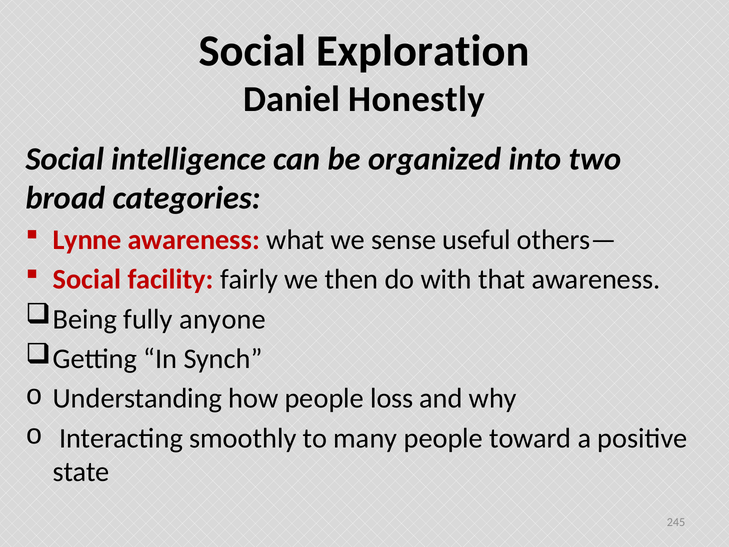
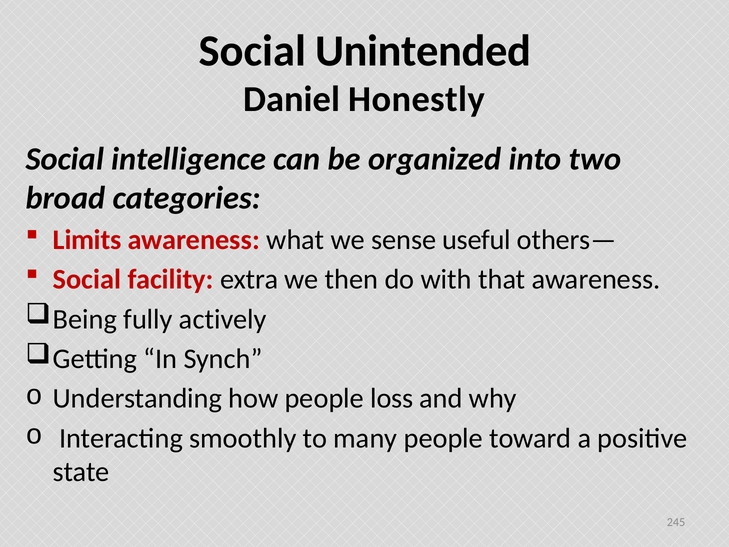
Exploration: Exploration -> Unintended
Lynne: Lynne -> Limits
fairly: fairly -> extra
anyone: anyone -> actively
